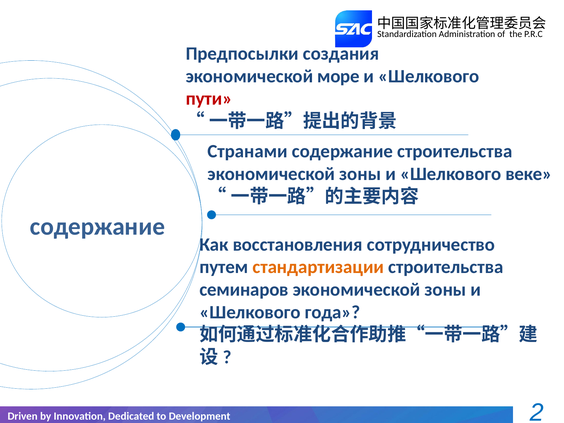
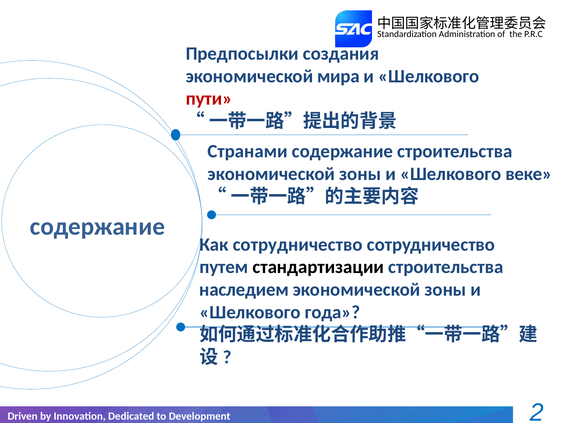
море: море -> мира
Как восстановления: восстановления -> сотрудничество
стандартизации colour: orange -> black
семинаров: семинаров -> наследием
